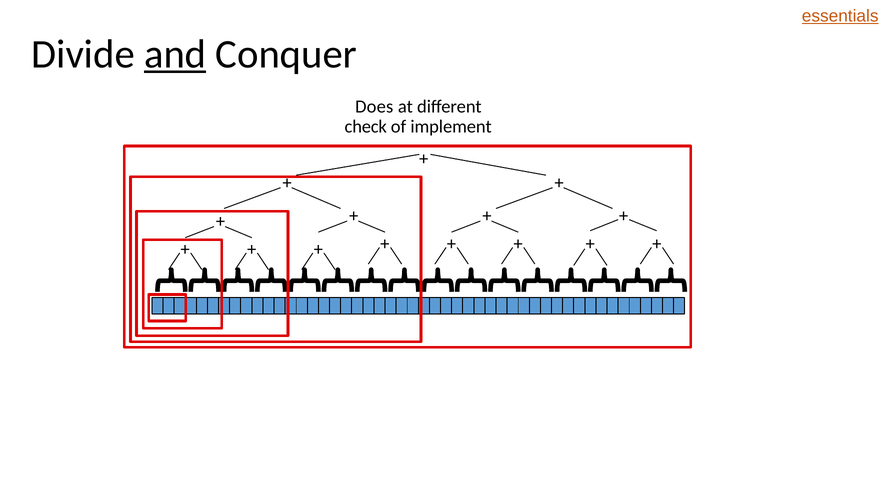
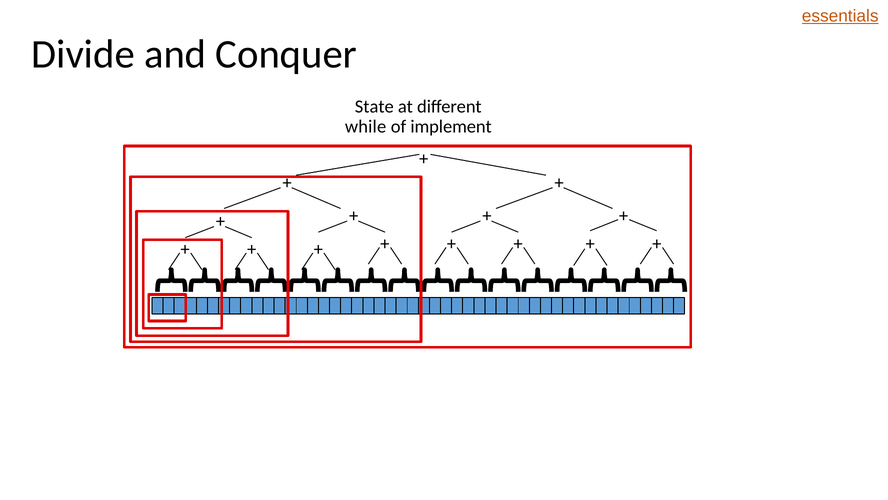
and underline: present -> none
Does: Does -> State
check: check -> while
